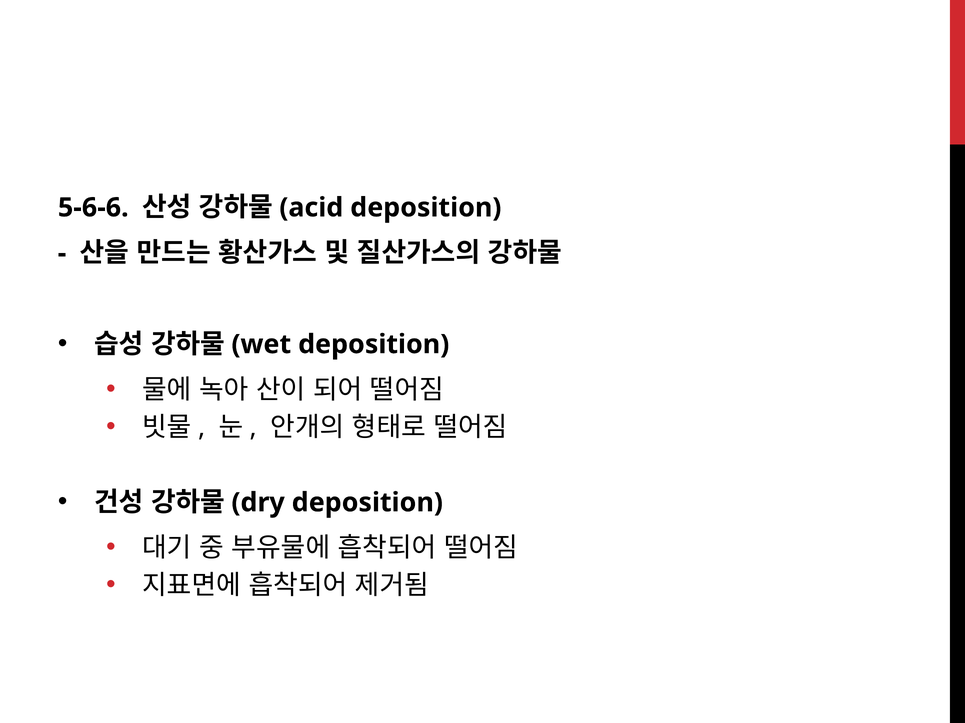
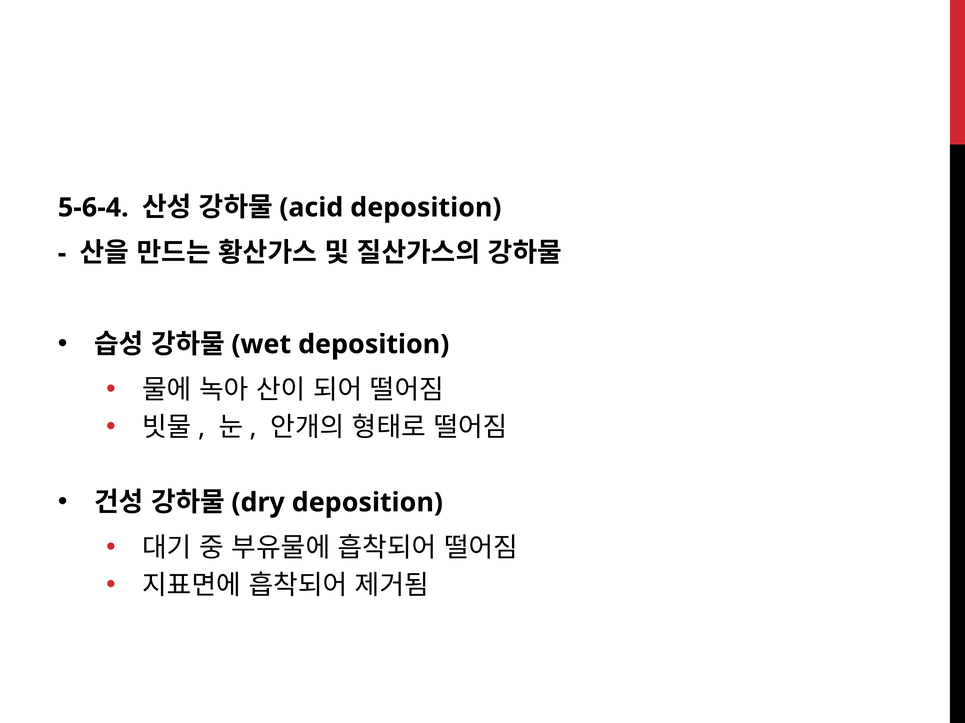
5-6-6: 5-6-6 -> 5-6-4
